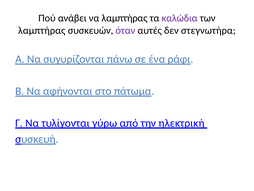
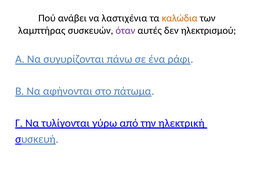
να λαμπτήρας: λαμπτήρας -> λαστιχένια
καλώδια colour: purple -> orange
στεγνωτήρα: στεγνωτήρα -> ηλεκτρισμού
